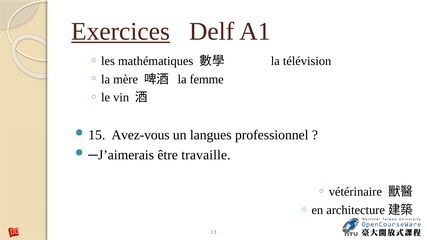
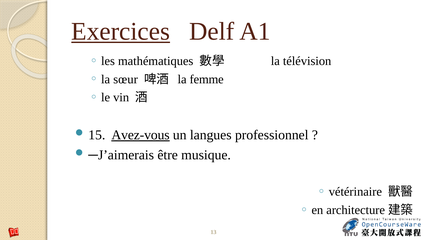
mère: mère -> sœur
Avez-vous underline: none -> present
travaille: travaille -> musique
